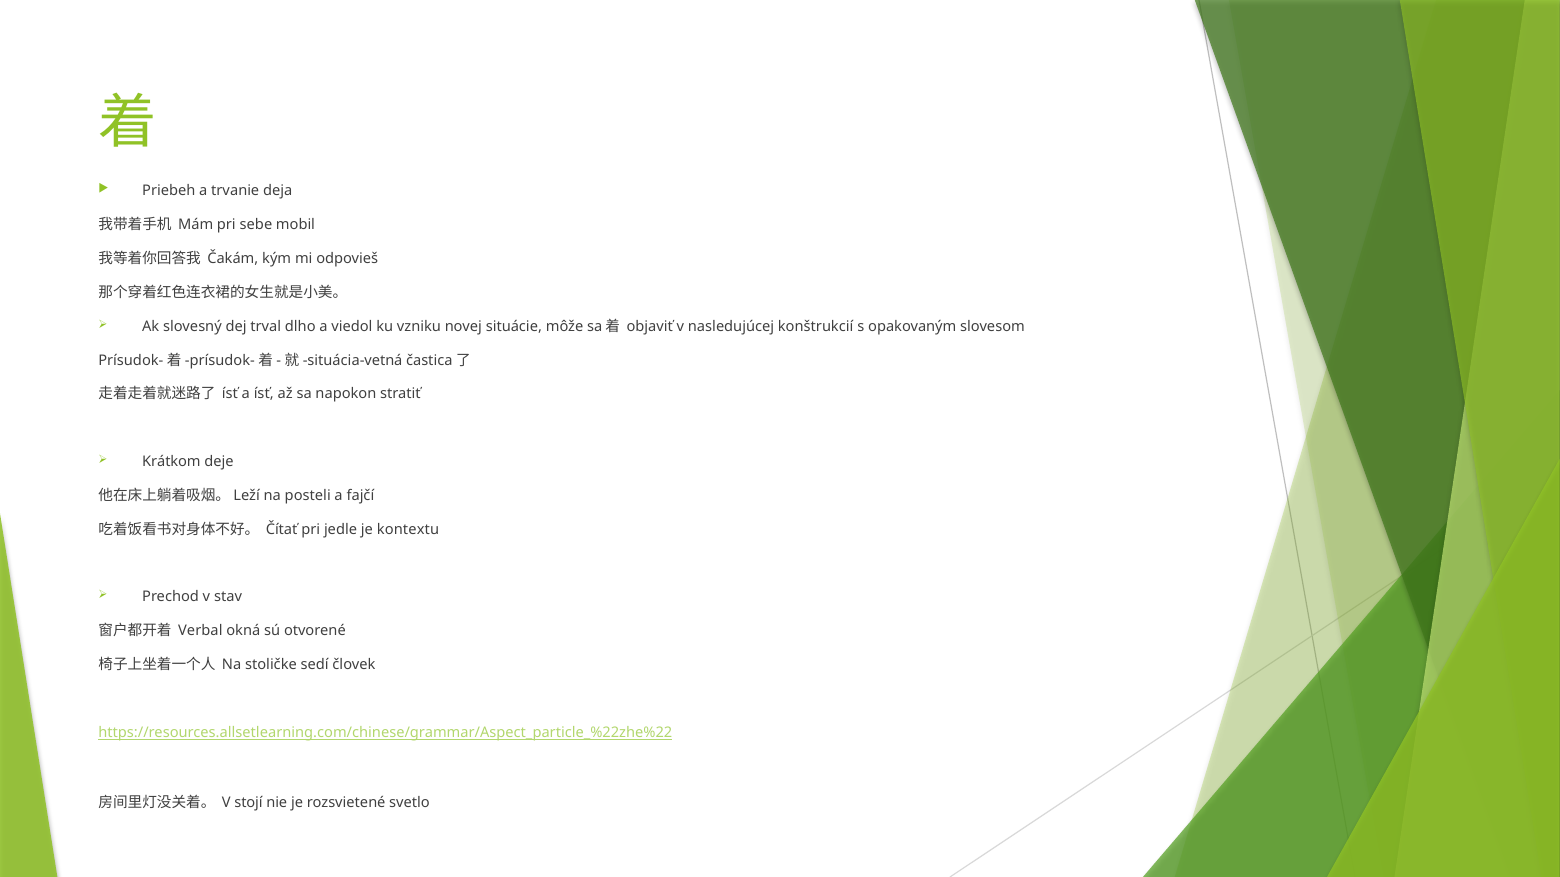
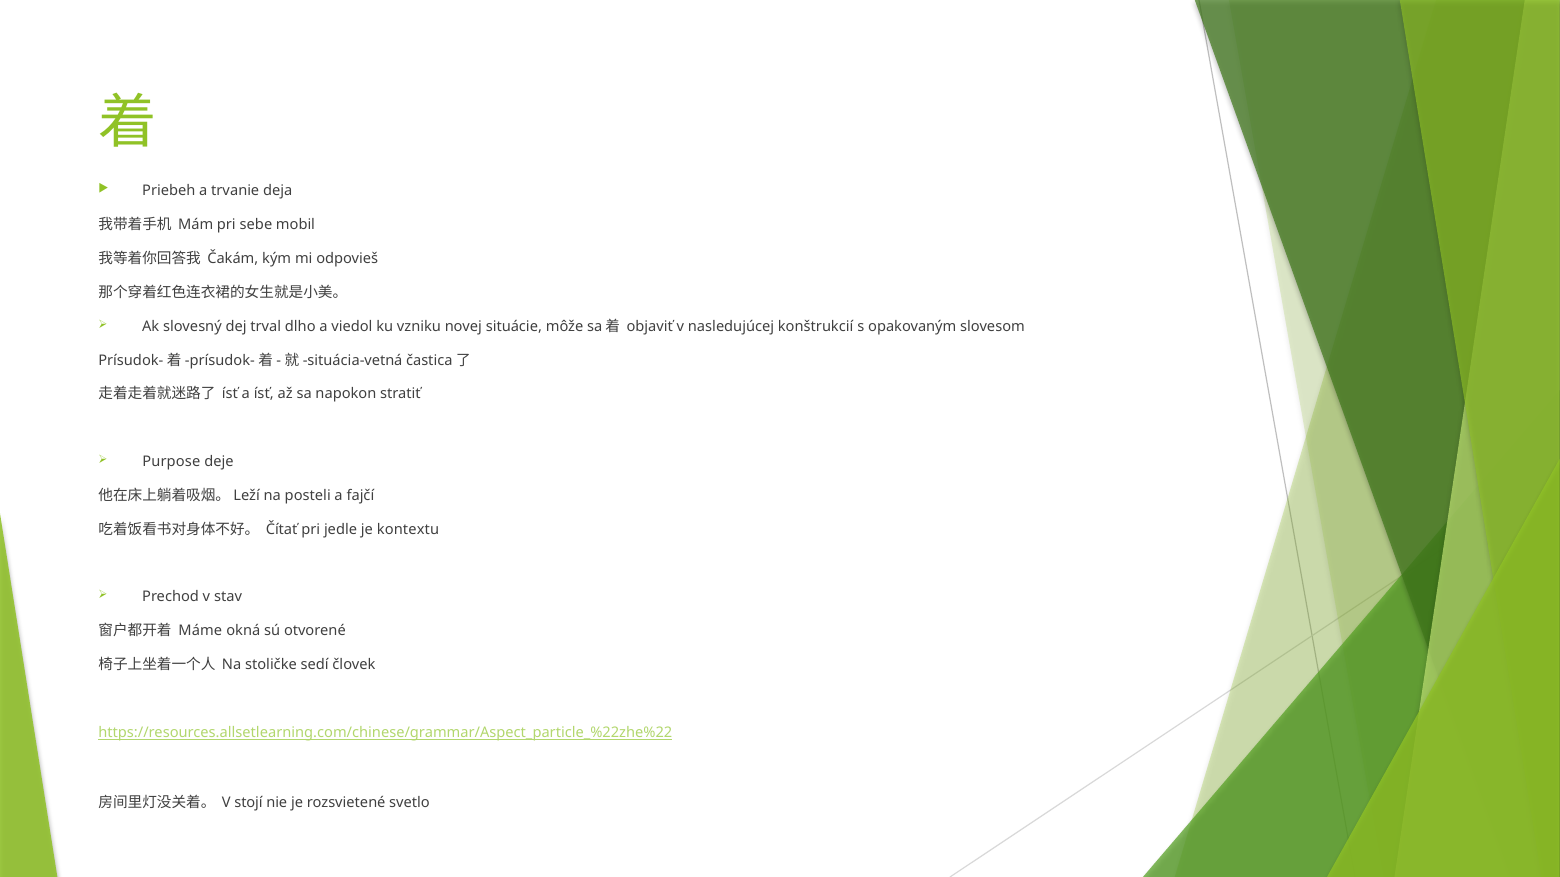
Krátkom: Krátkom -> Purpose
Verbal: Verbal -> Máme
